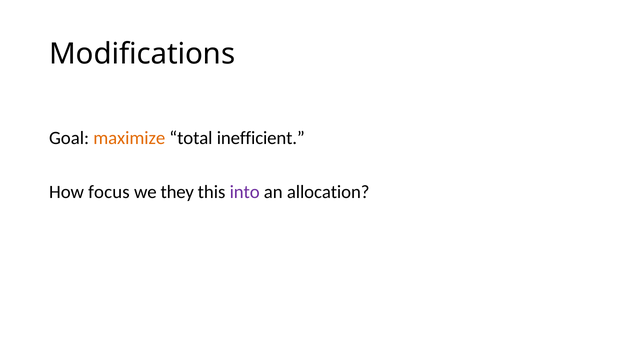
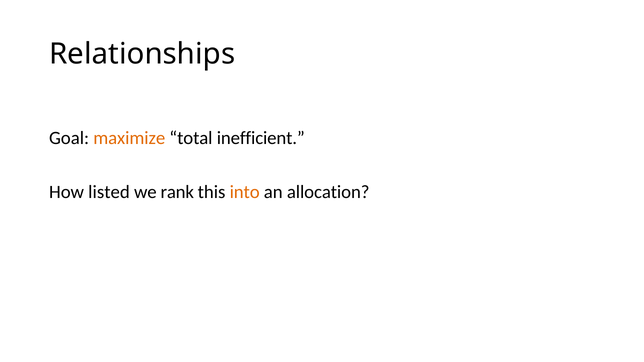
Modifications: Modifications -> Relationships
focus: focus -> listed
they: they -> rank
into colour: purple -> orange
